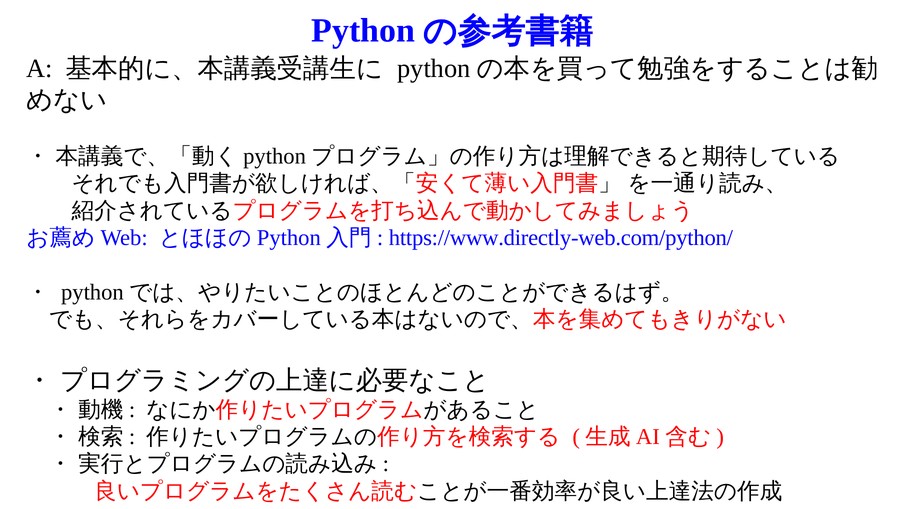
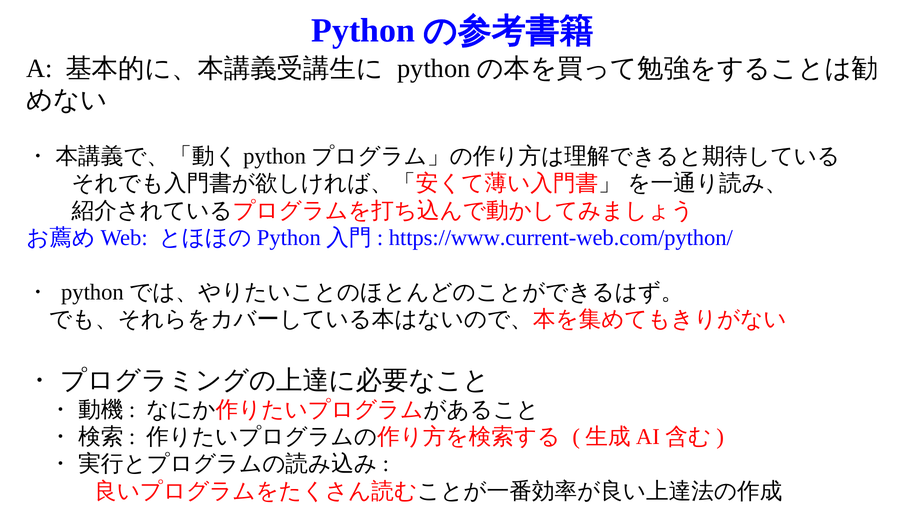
https://www.directly-web.com/python/: https://www.directly-web.com/python/ -> https://www.current-web.com/python/
